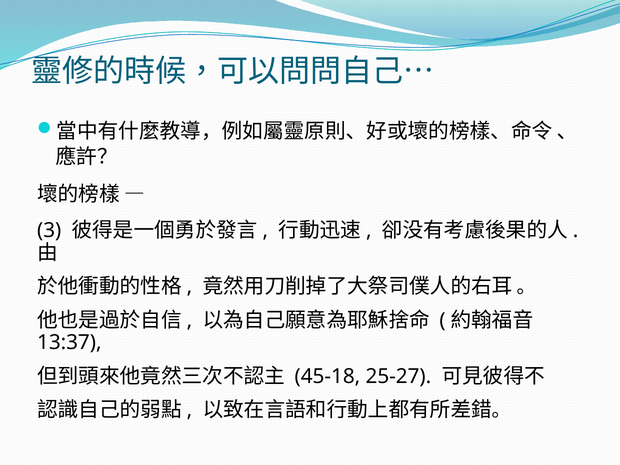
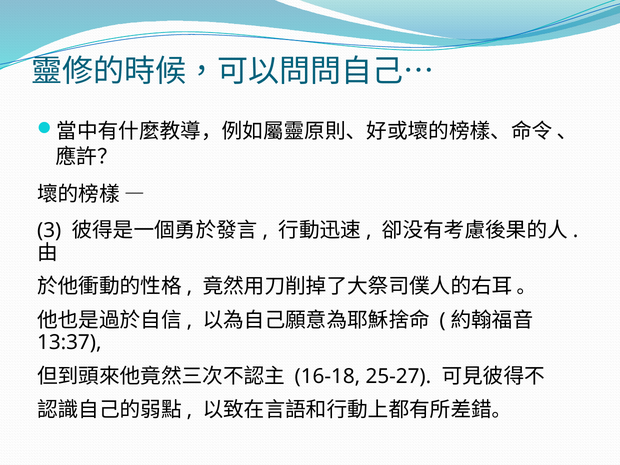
45-18: 45-18 -> 16-18
